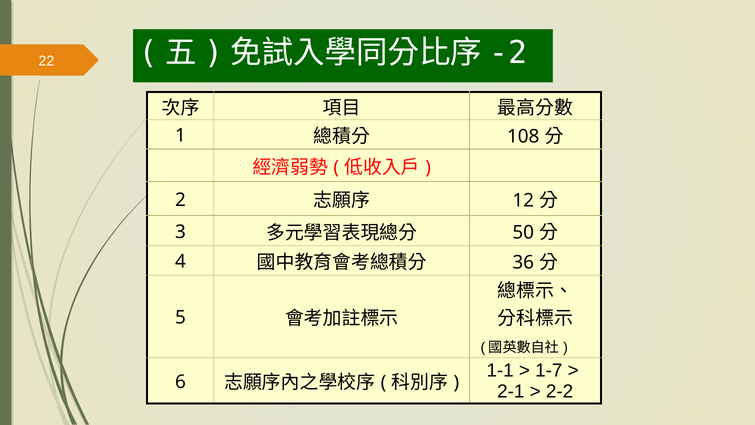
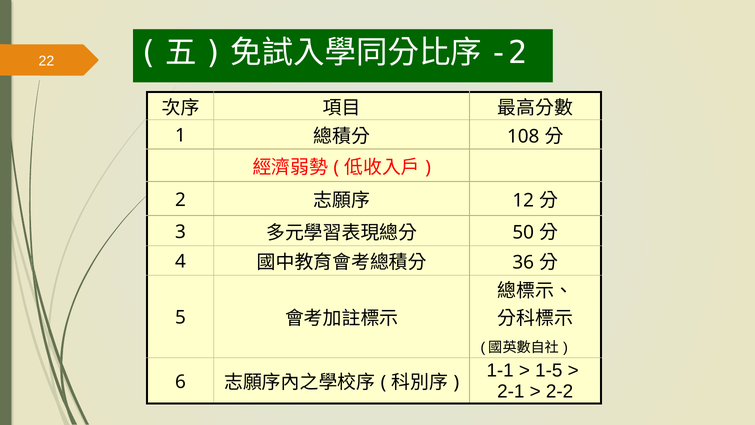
1-7: 1-7 -> 1-5
